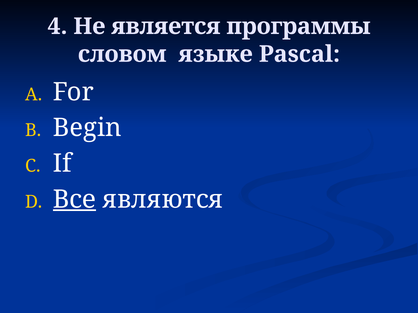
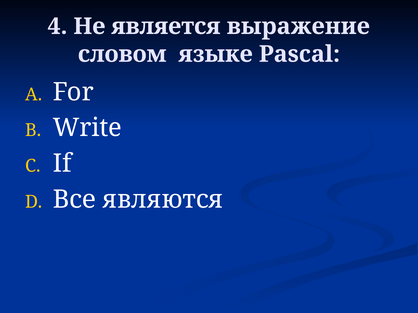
программы: программы -> выражение
Begin: Begin -> Write
Все underline: present -> none
